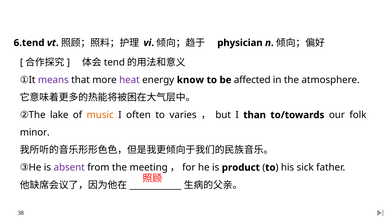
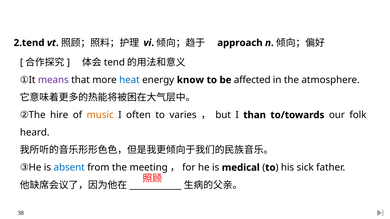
6.tend: 6.tend -> 2.tend
physician: physician -> approach
heat colour: purple -> blue
lake: lake -> hire
minor: minor -> heard
absent colour: purple -> blue
product: product -> medical
